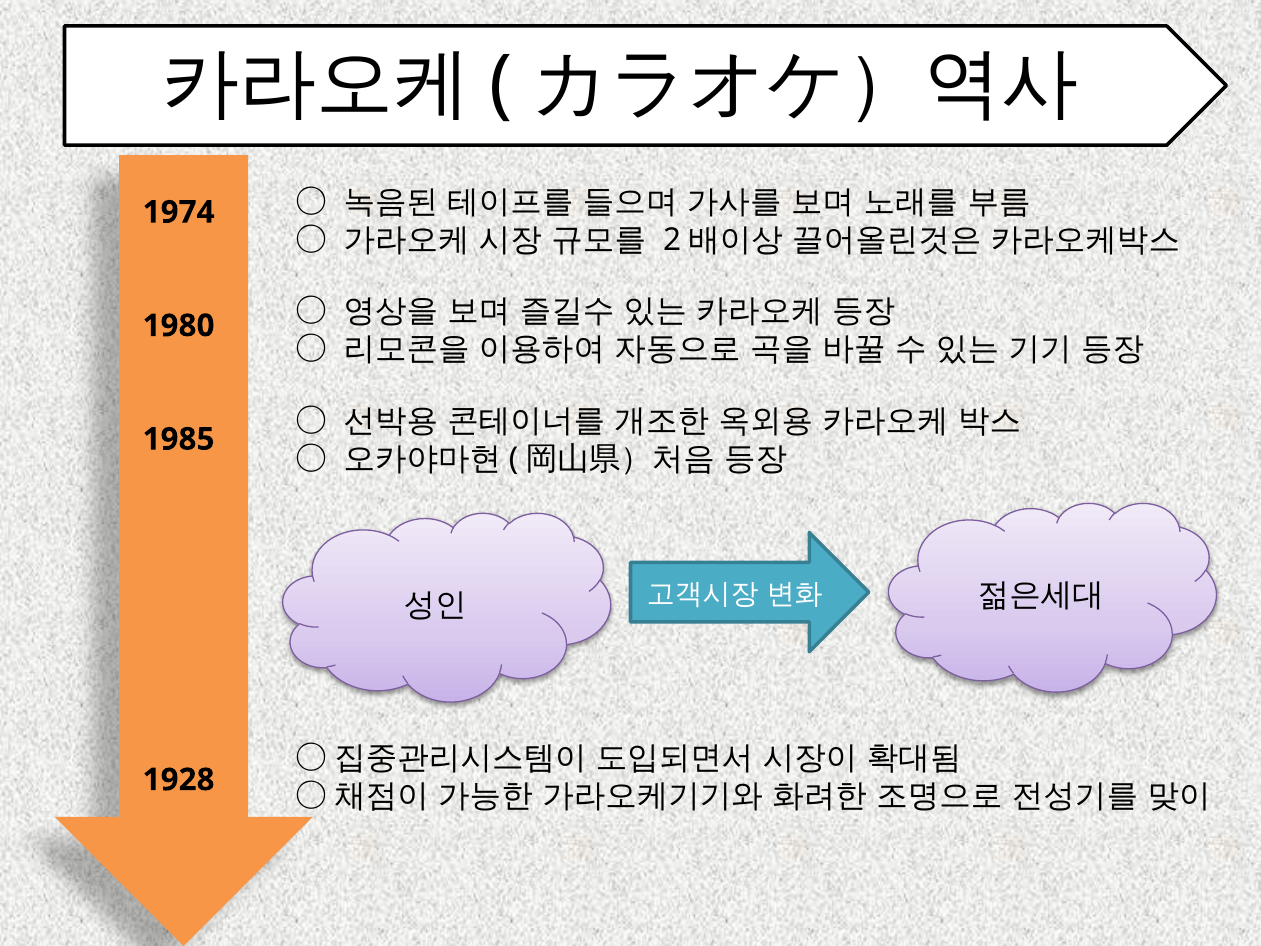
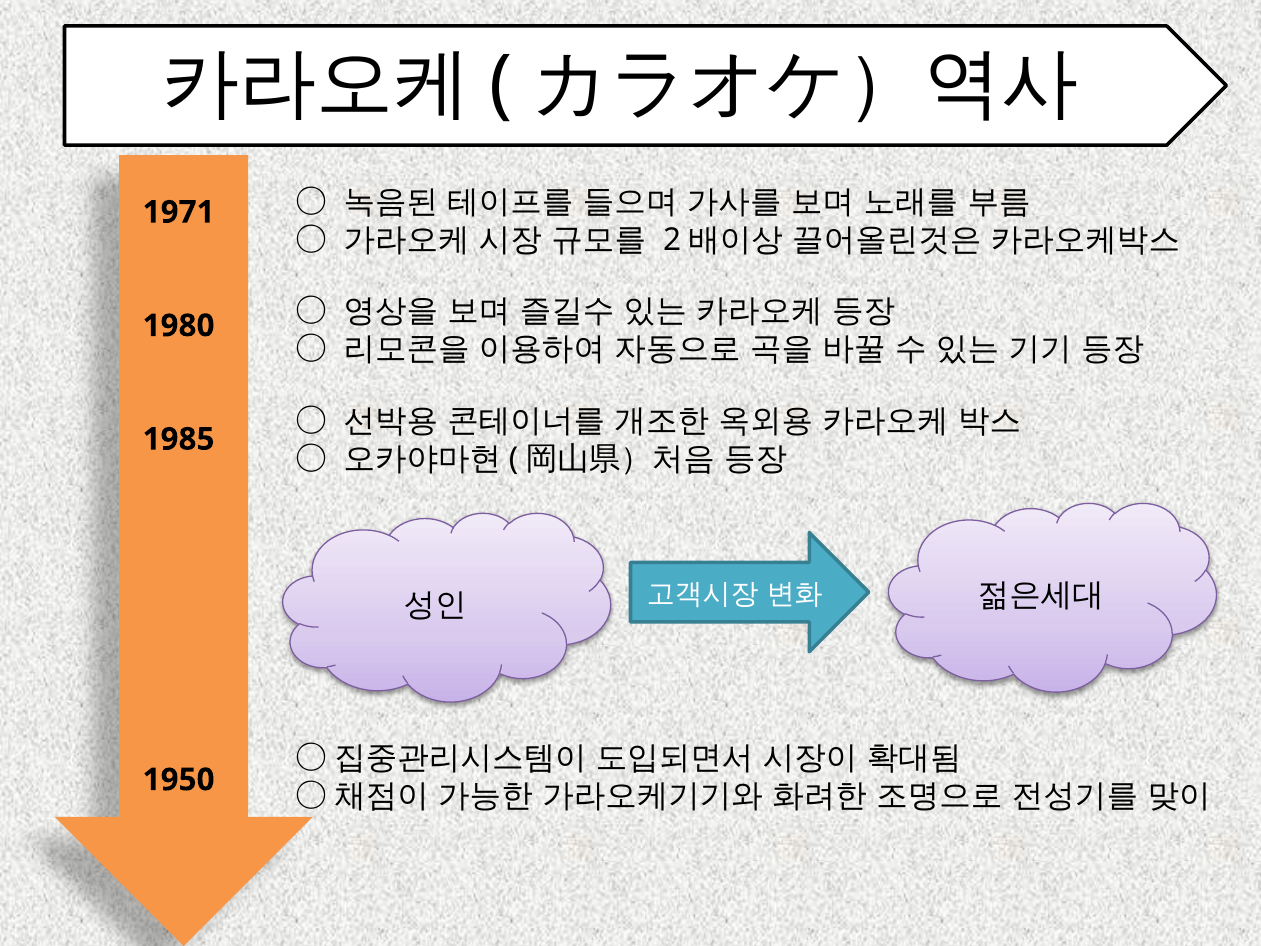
1974: 1974 -> 1971
1928: 1928 -> 1950
